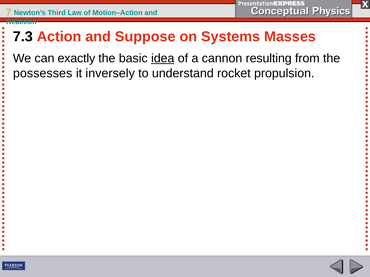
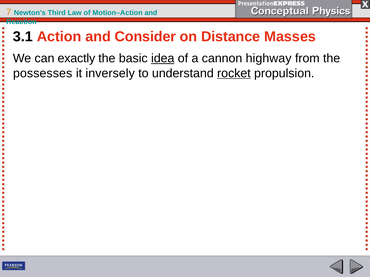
7.3: 7.3 -> 3.1
Suppose: Suppose -> Consider
Systems: Systems -> Distance
resulting: resulting -> highway
rocket underline: none -> present
